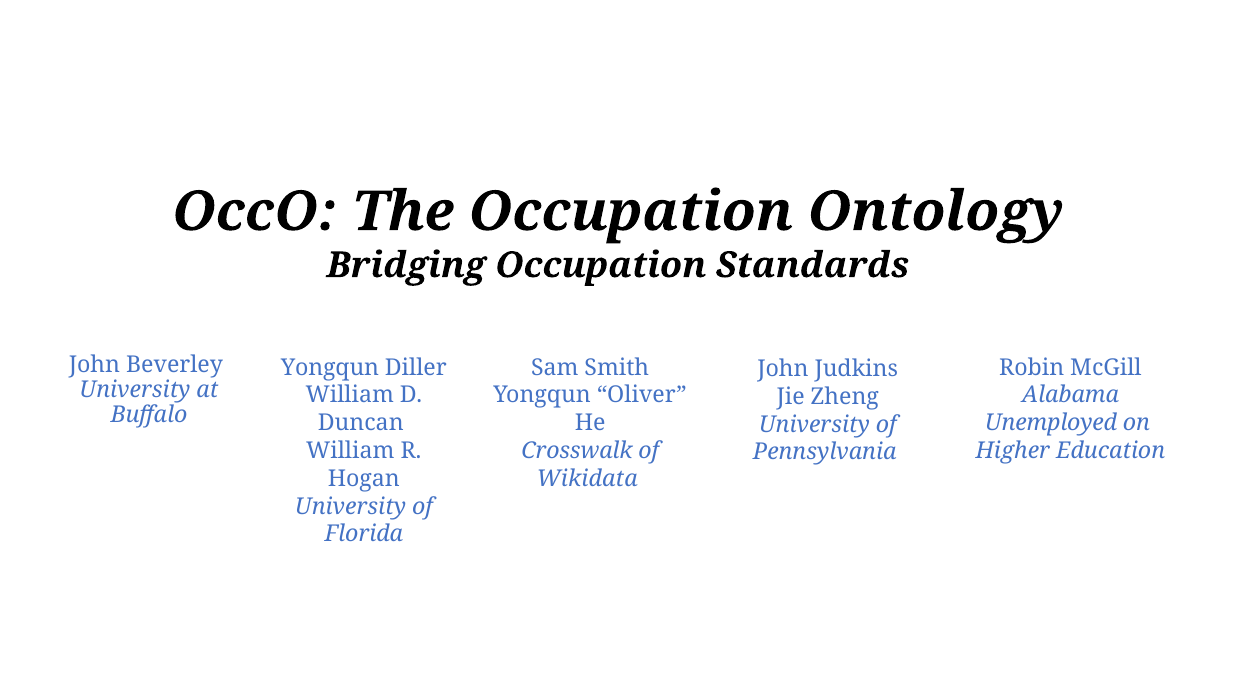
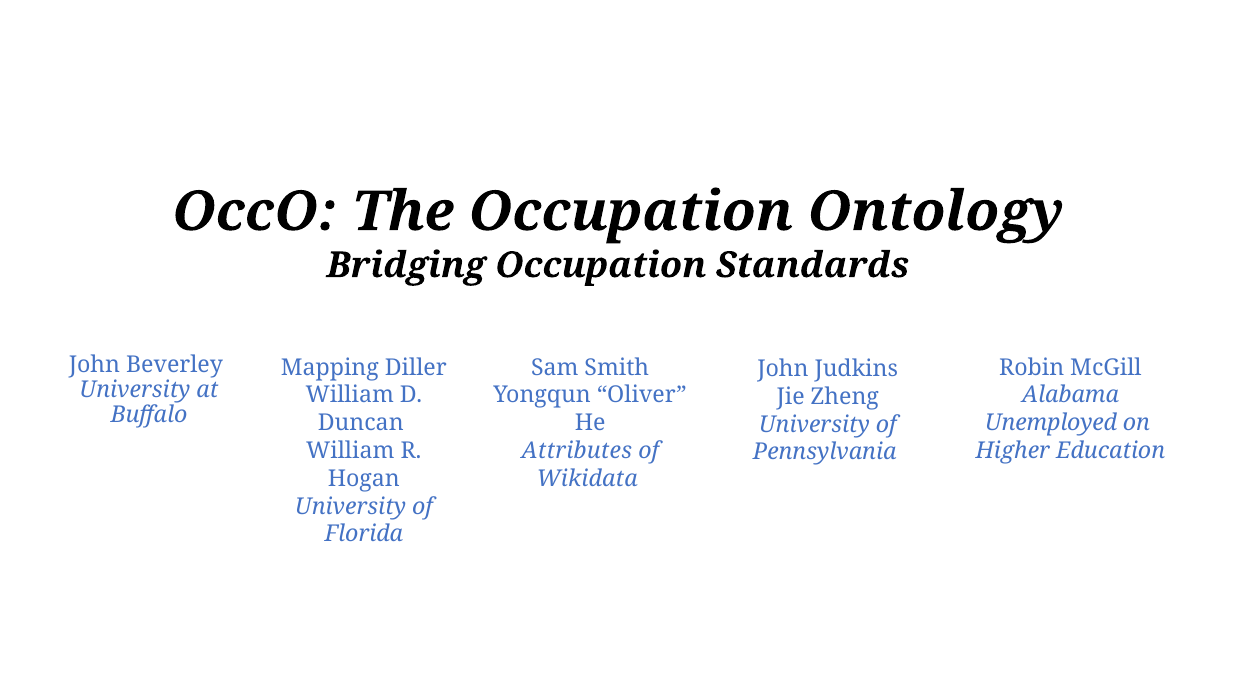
Yongqun at (330, 368): Yongqun -> Mapping
Crosswalk: Crosswalk -> Attributes
